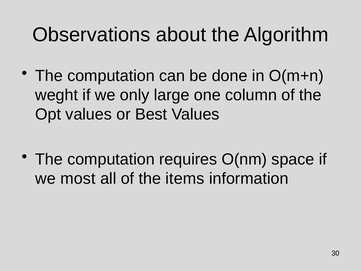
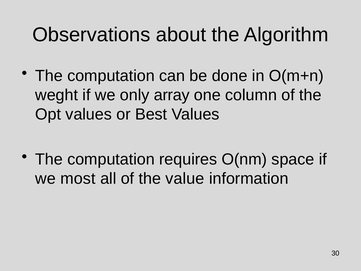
large: large -> array
items: items -> value
